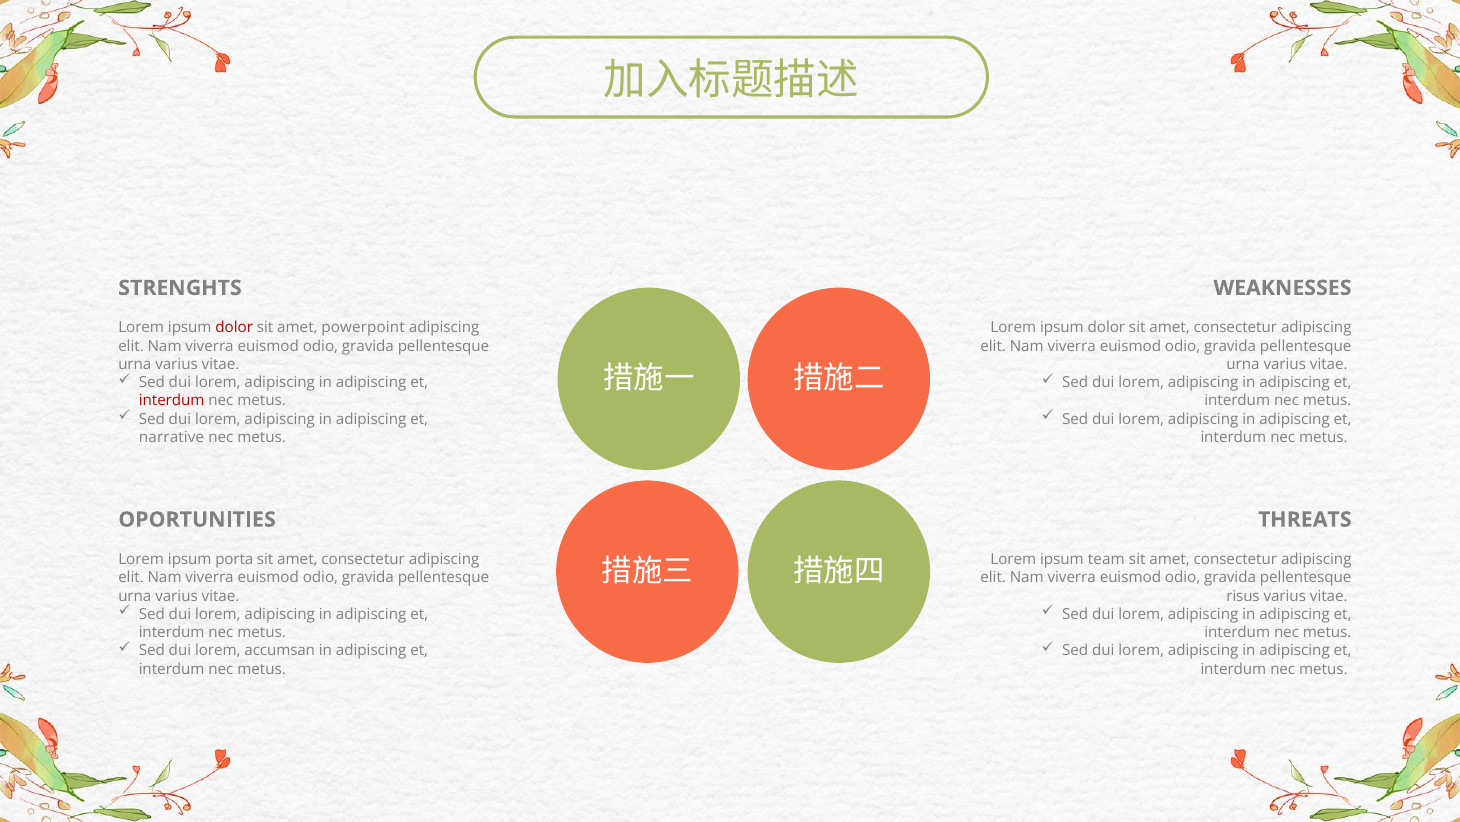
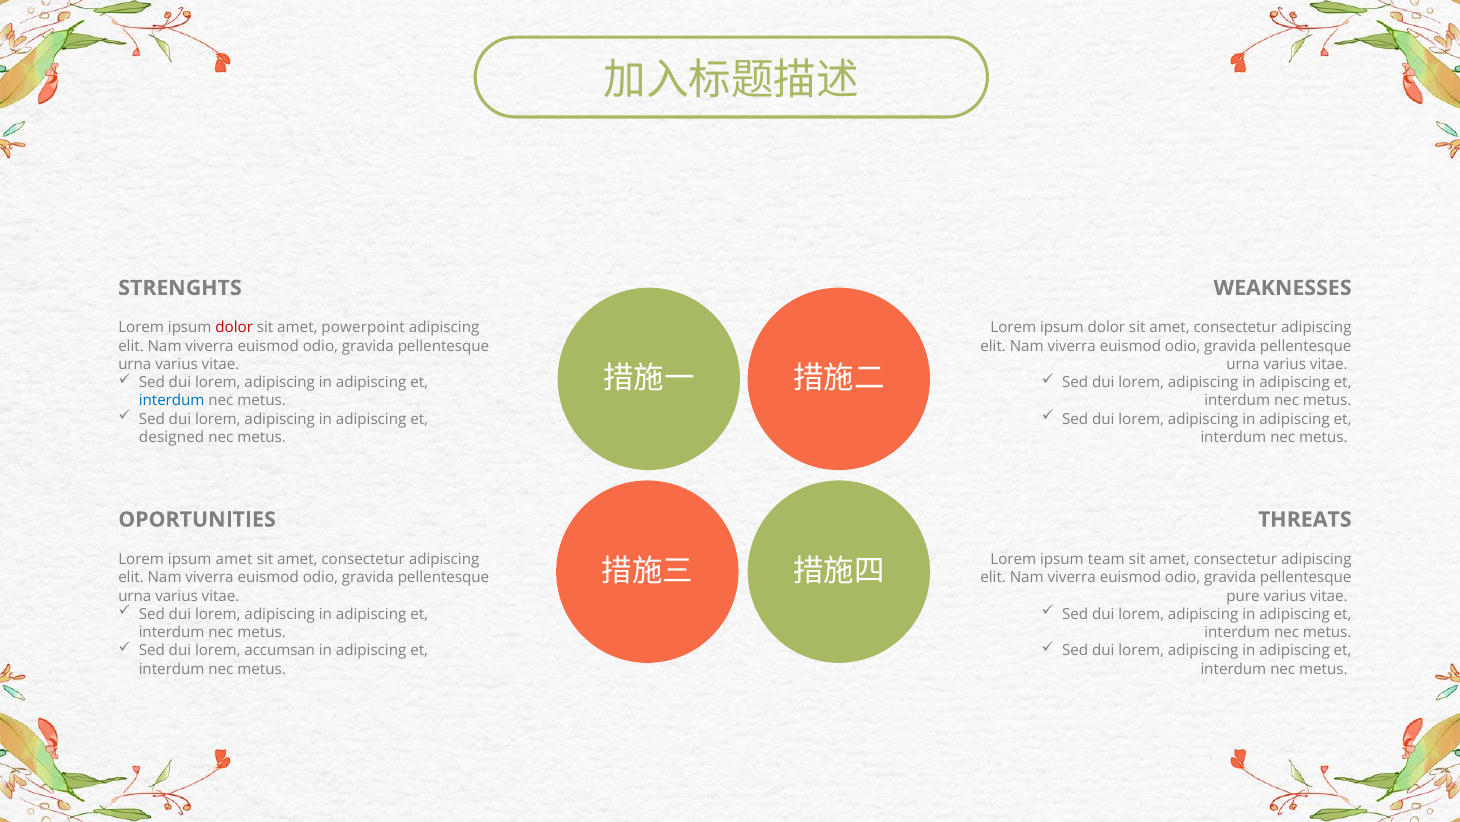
interdum at (172, 401) colour: red -> blue
narrative: narrative -> designed
ipsum porta: porta -> amet
risus: risus -> pure
